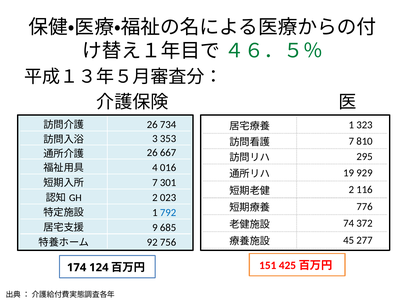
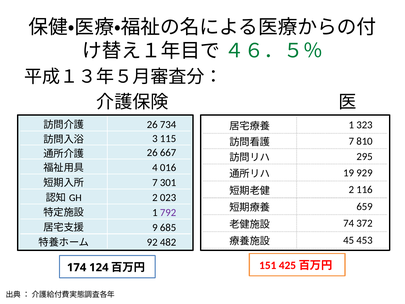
353: 353 -> 115
776: 776 -> 659
792 colour: blue -> purple
277: 277 -> 453
756: 756 -> 482
